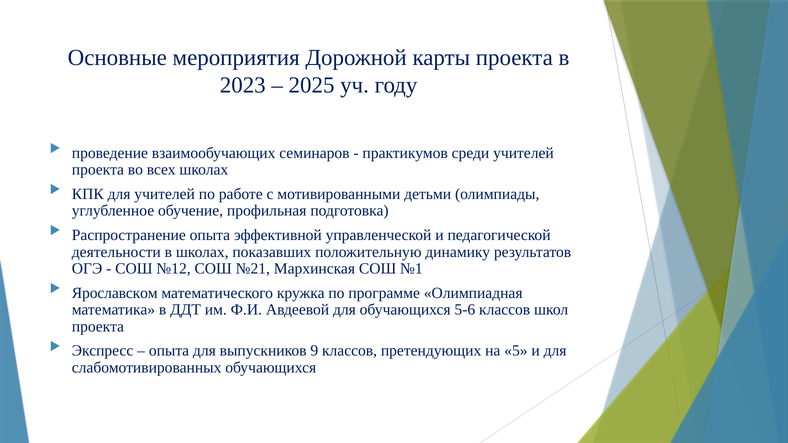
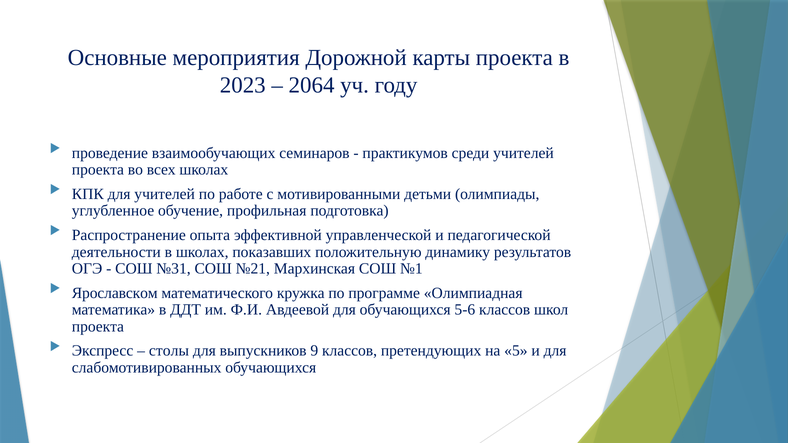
2025: 2025 -> 2064
№12: №12 -> №31
опыта at (169, 351): опыта -> столы
